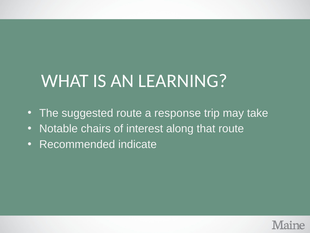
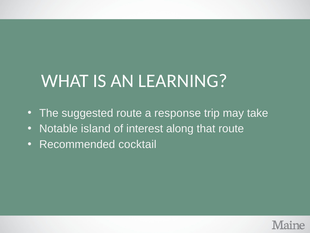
chairs: chairs -> island
indicate: indicate -> cocktail
